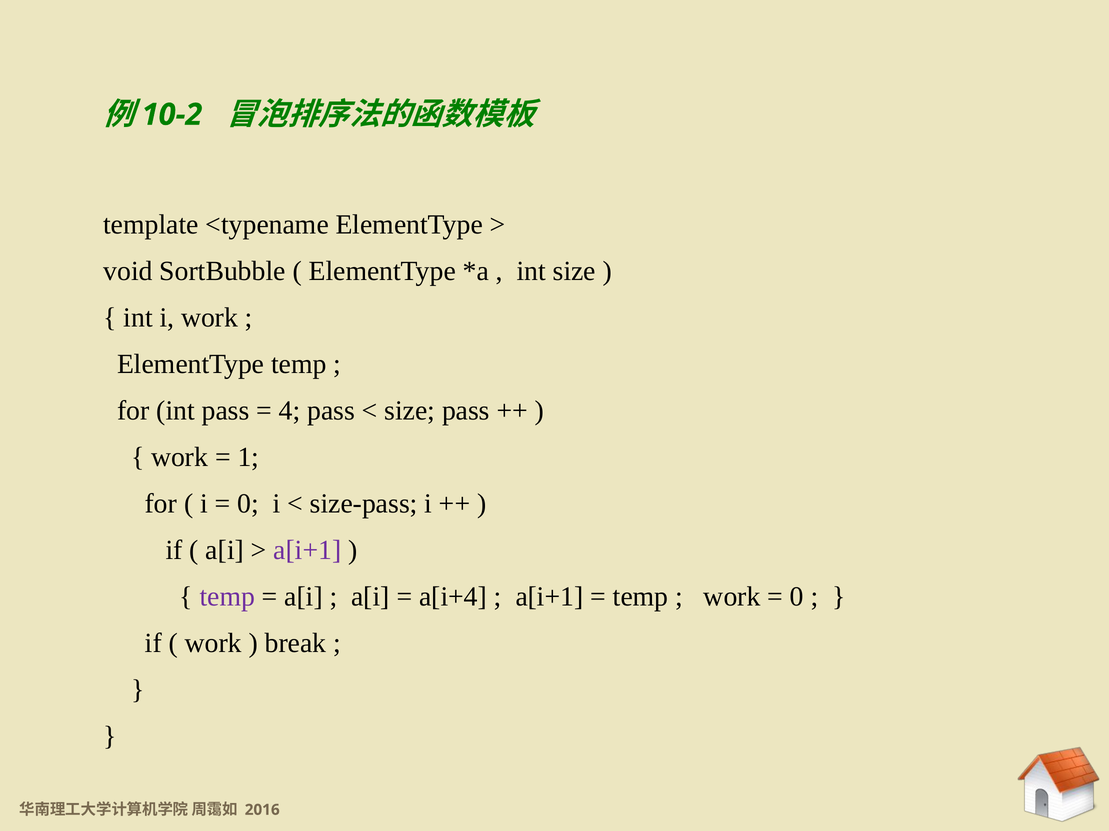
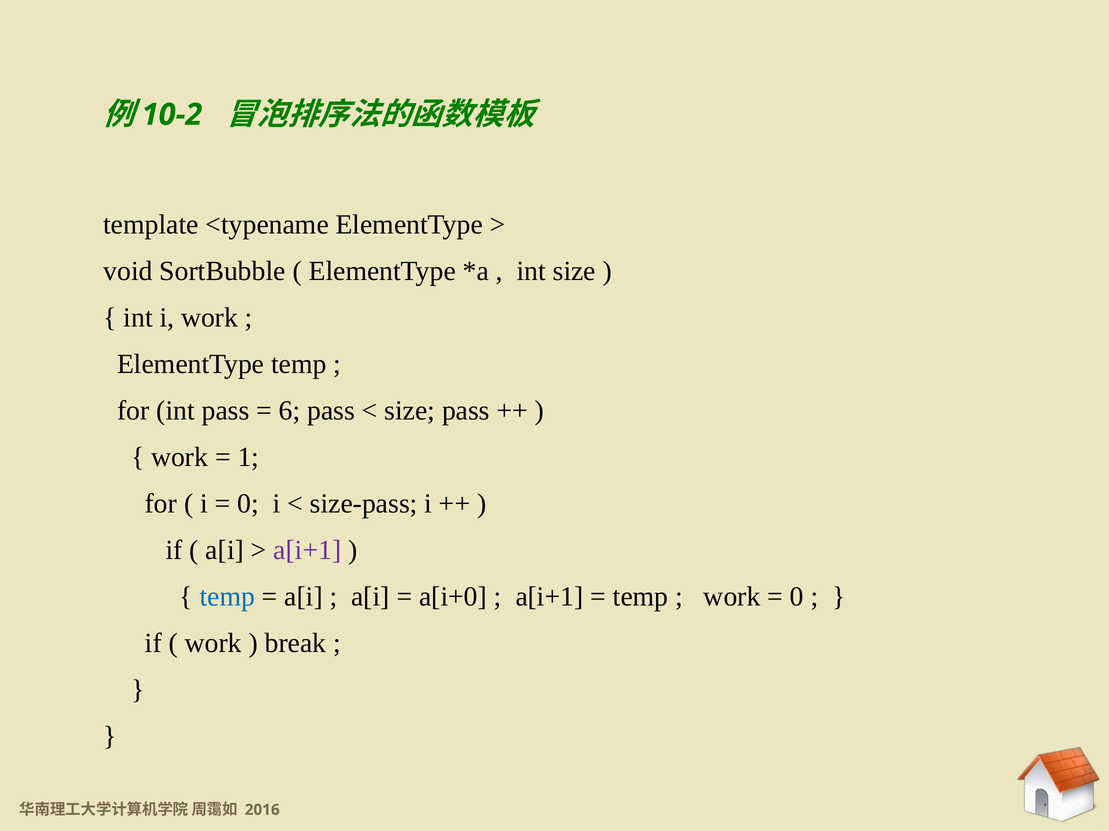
4: 4 -> 6
temp at (227, 597) colour: purple -> blue
a[i+4: a[i+4 -> a[i+0
